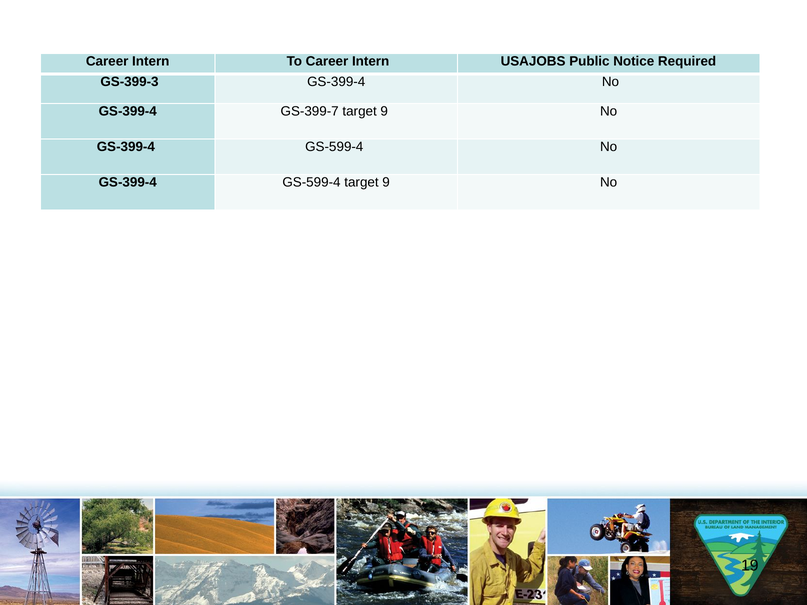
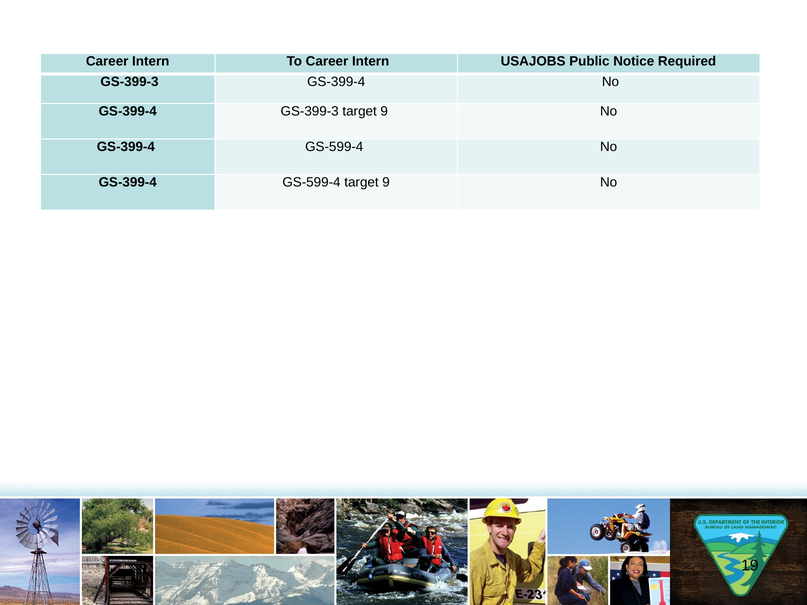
GS-399-4 GS-399-7: GS-399-7 -> GS-399-3
